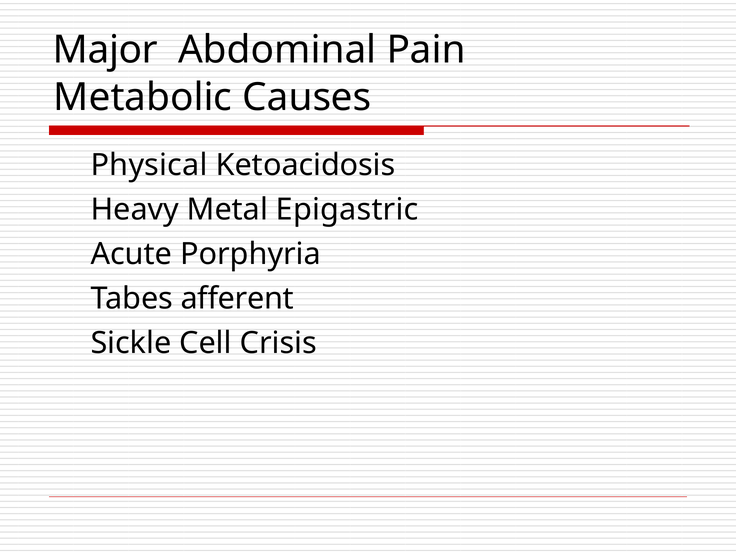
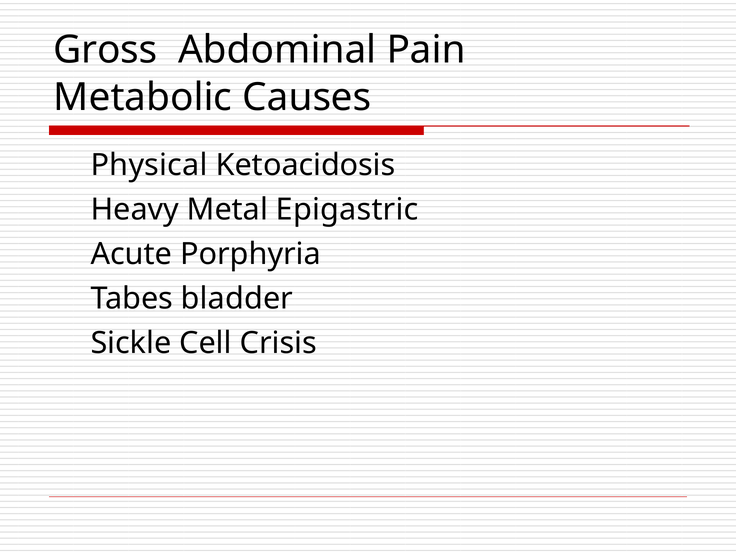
Major: Major -> Gross
afferent: afferent -> bladder
